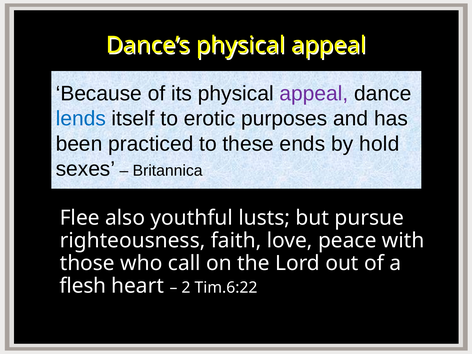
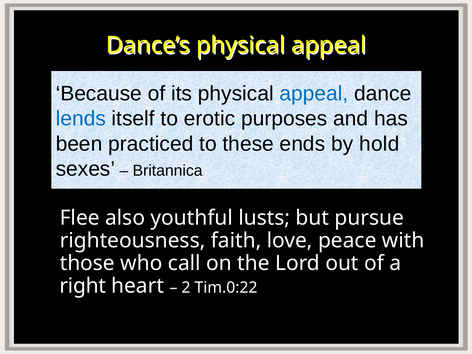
appeal at (314, 93) colour: purple -> blue
flesh: flesh -> right
Tim.6:22: Tim.6:22 -> Tim.0:22
